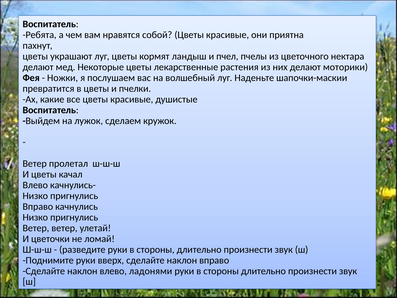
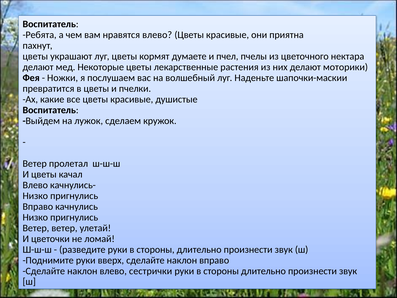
нравятся собой: собой -> влево
ландыш: ландыш -> думаете
ладонями: ладонями -> сестрички
